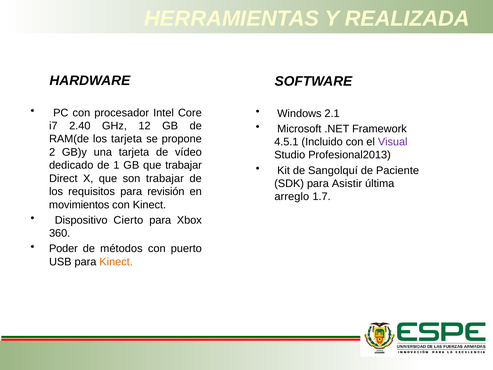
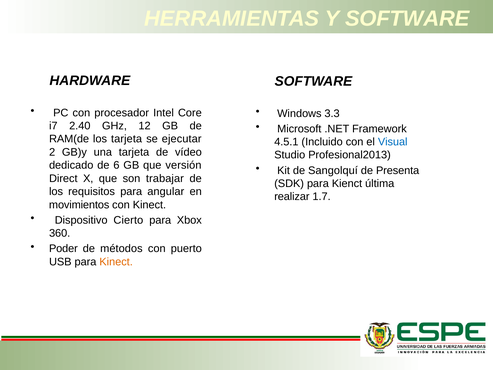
Y REALIZADA: REALIZADA -> SOFTWARE
2.1: 2.1 -> 3.3
propone: propone -> ejecutar
Visual colour: purple -> blue
1: 1 -> 6
que trabajar: trabajar -> versión
Paciente: Paciente -> Presenta
Asistir: Asistir -> Kienct
revisión: revisión -> angular
arreglo: arreglo -> realizar
